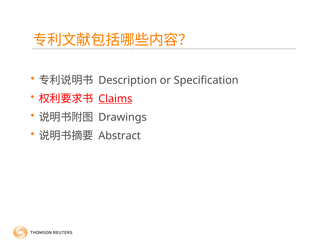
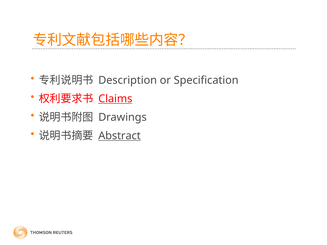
Abstract underline: none -> present
